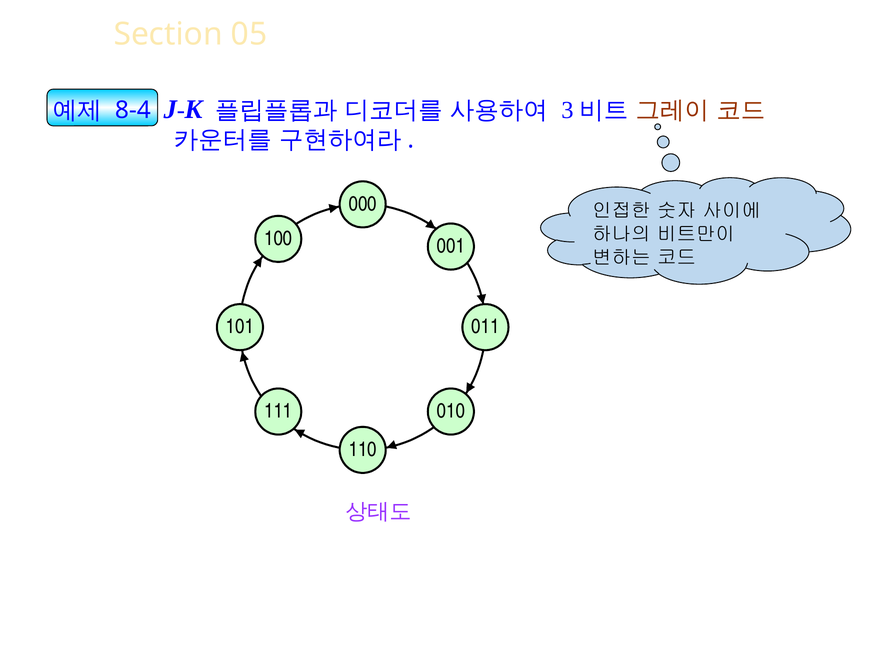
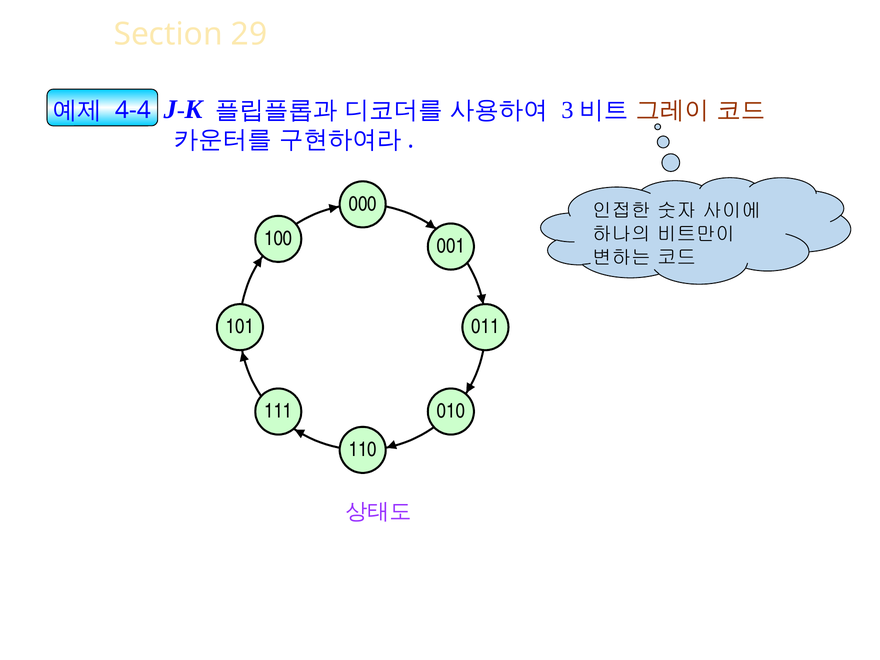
05: 05 -> 29
8-4: 8-4 -> 4-4
